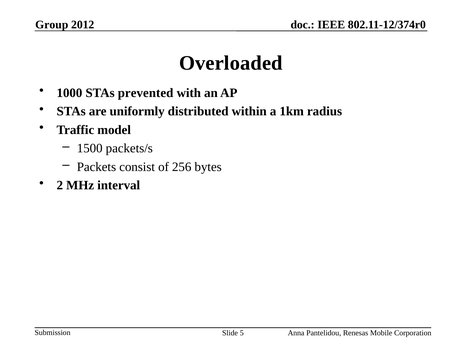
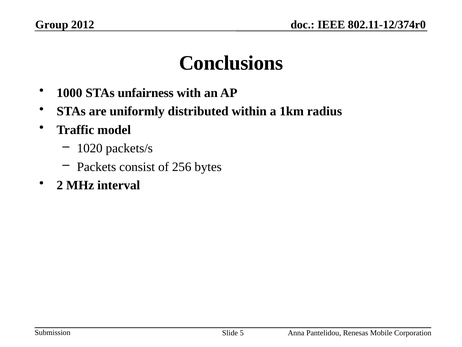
Overloaded: Overloaded -> Conclusions
prevented: prevented -> unfairness
1500: 1500 -> 1020
